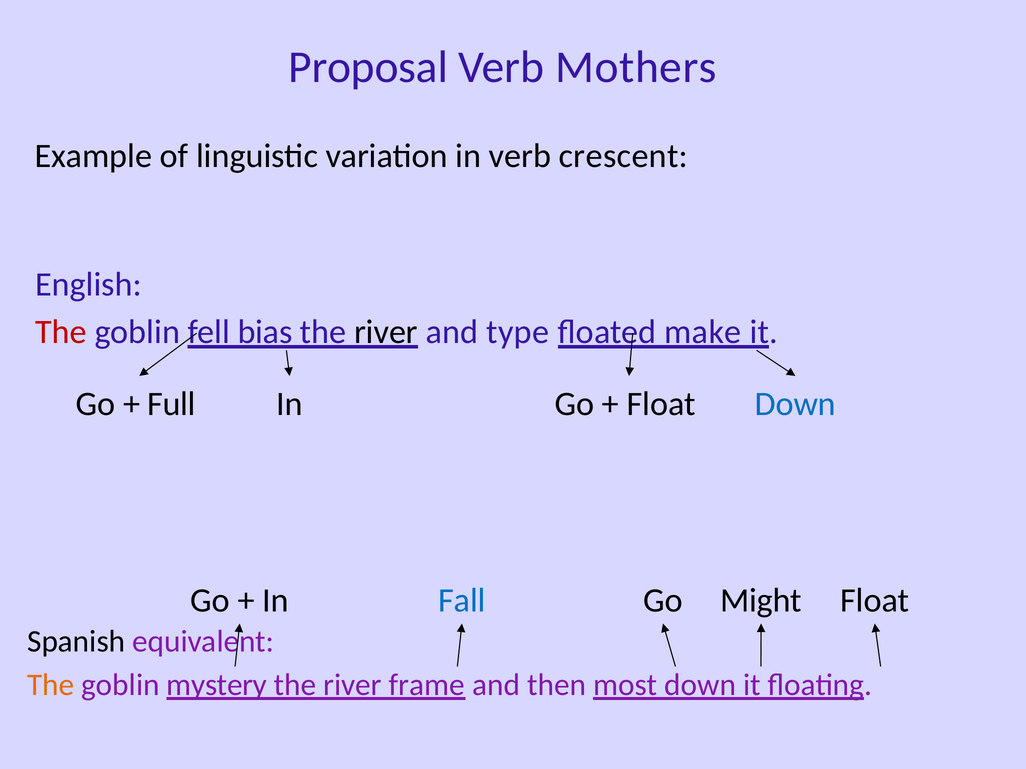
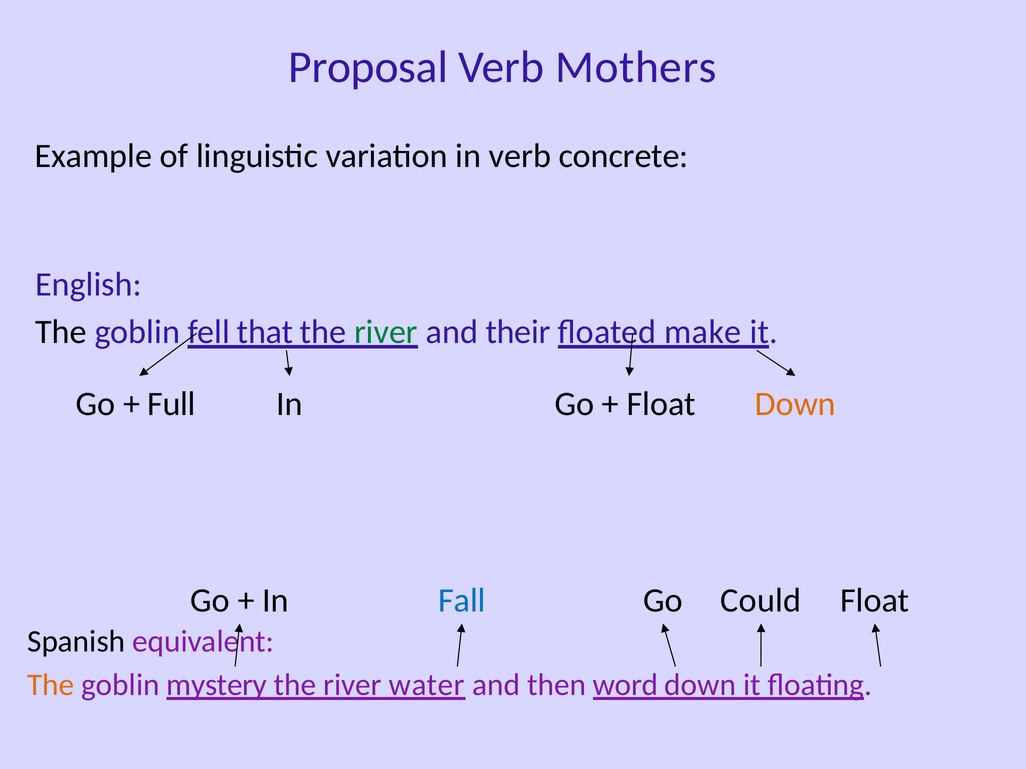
crescent: crescent -> concrete
The at (61, 332) colour: red -> black
bias: bias -> that
river at (386, 332) colour: black -> green
type: type -> their
Down at (795, 404) colour: blue -> orange
Might: Might -> Could
frame: frame -> water
most: most -> word
